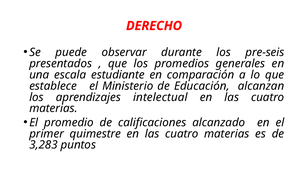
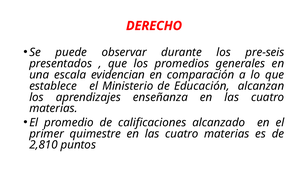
estudiante: estudiante -> evidencian
intelectual: intelectual -> enseñanza
3,283: 3,283 -> 2,810
